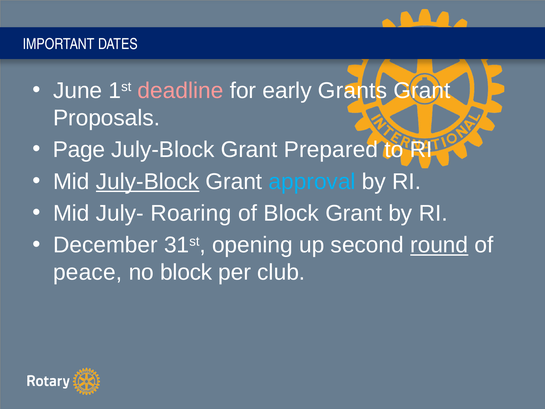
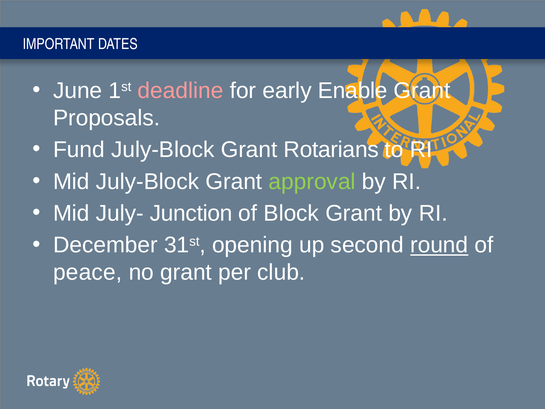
Grants: Grants -> Enable
Page: Page -> Fund
Prepared: Prepared -> Rotarians
July-Block at (148, 181) underline: present -> none
approval colour: light blue -> light green
Roaring: Roaring -> Junction
no block: block -> grant
